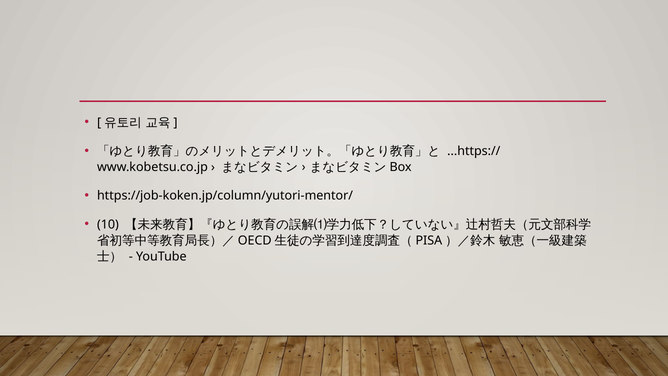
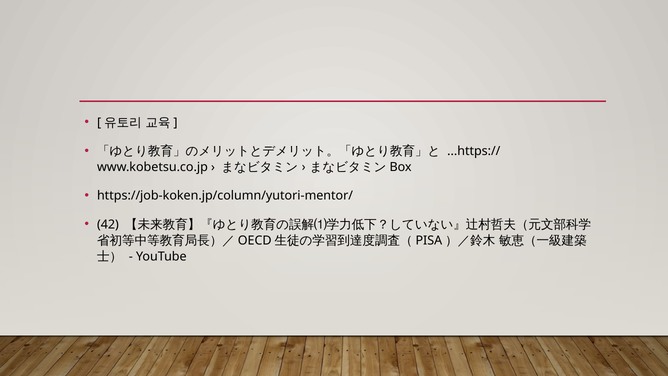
10: 10 -> 42
